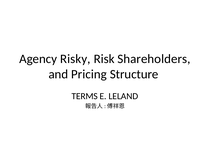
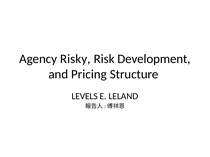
Shareholders: Shareholders -> Development
TERMS: TERMS -> LEVELS
